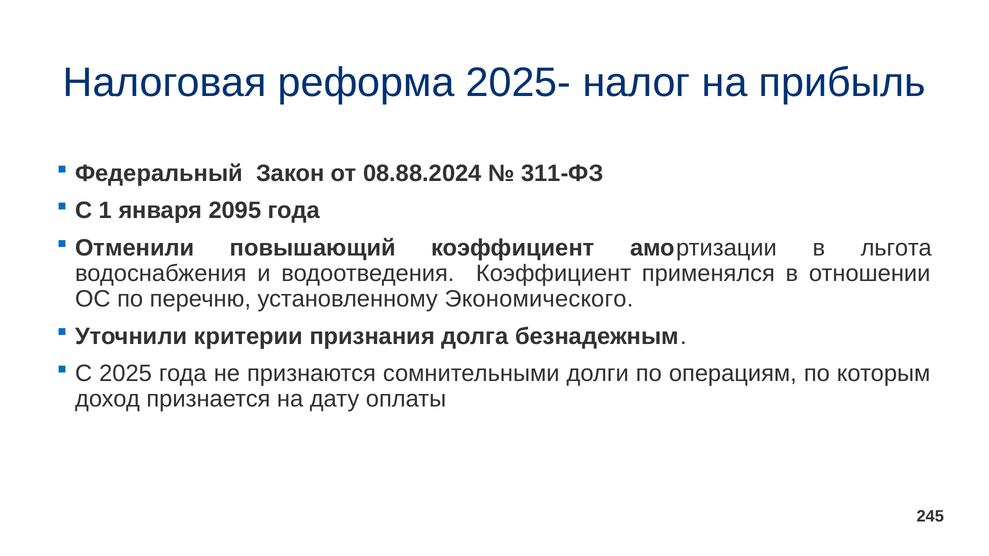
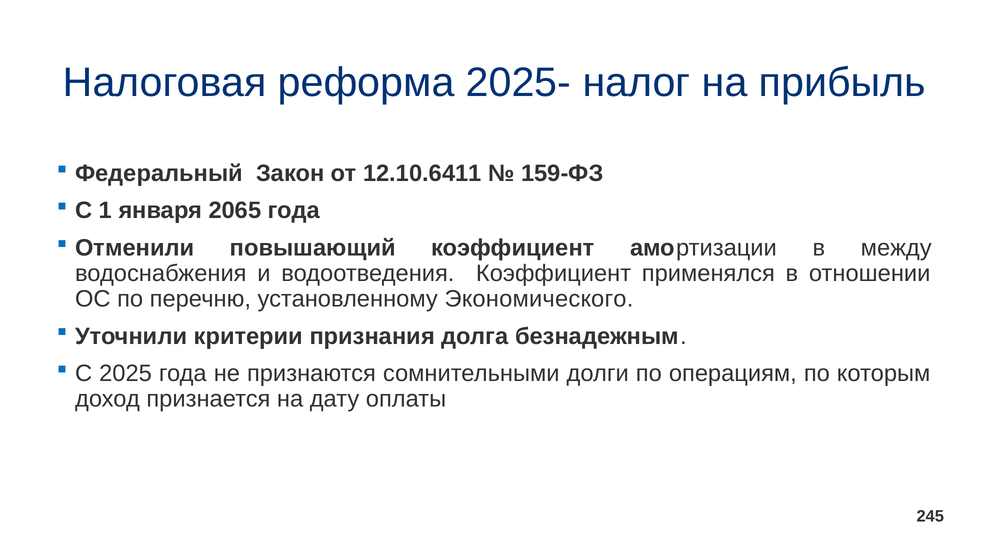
08.88.2024: 08.88.2024 -> 12.10.6411
311-ФЗ: 311-ФЗ -> 159-ФЗ
2095: 2095 -> 2065
льгота: льгота -> между
